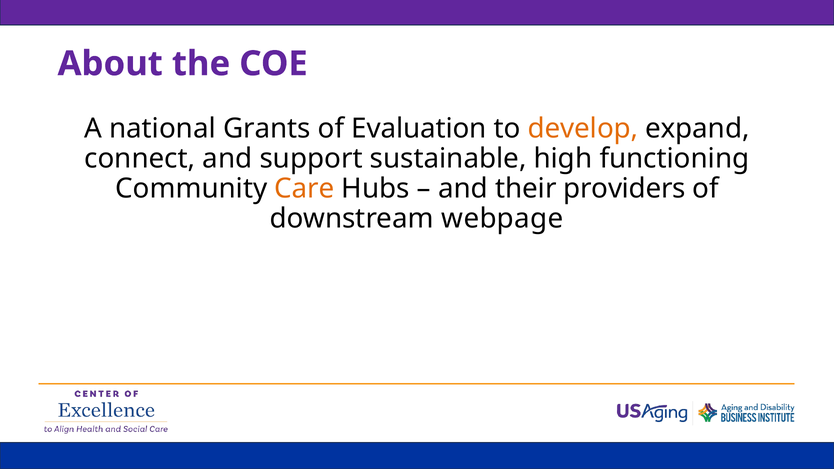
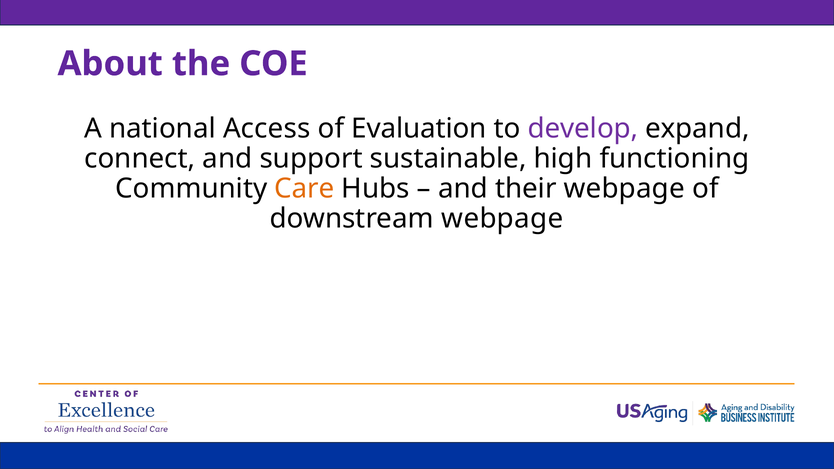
Grants: Grants -> Access
develop colour: orange -> purple
their providers: providers -> webpage
